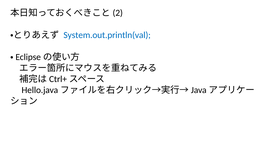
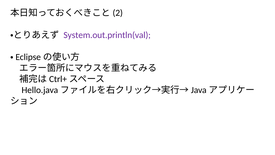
System.out.println(val colour: blue -> purple
